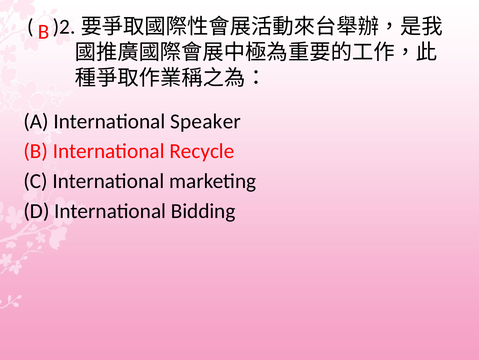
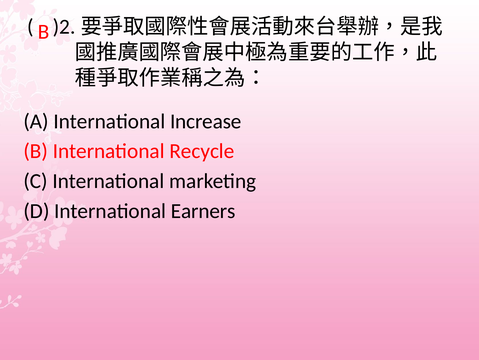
Speaker: Speaker -> Increase
Bidding: Bidding -> Earners
